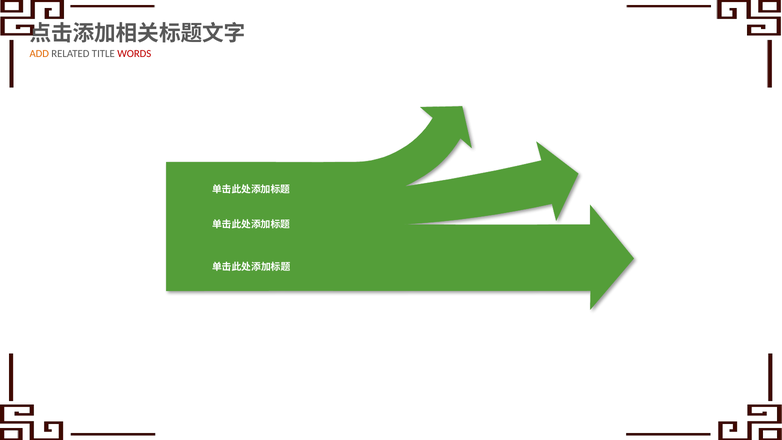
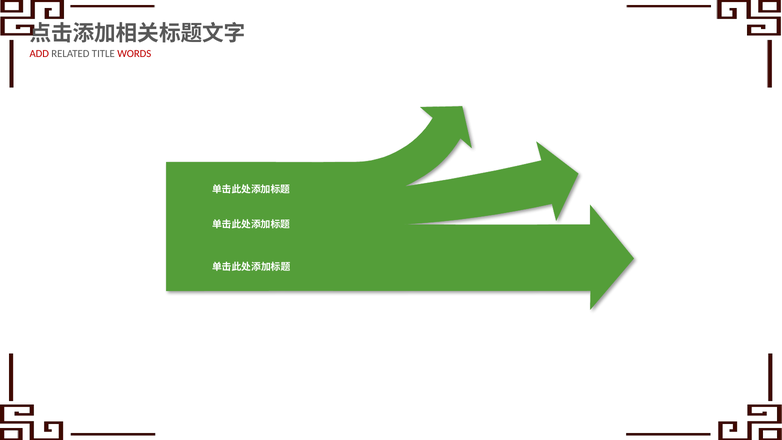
ADD colour: orange -> red
